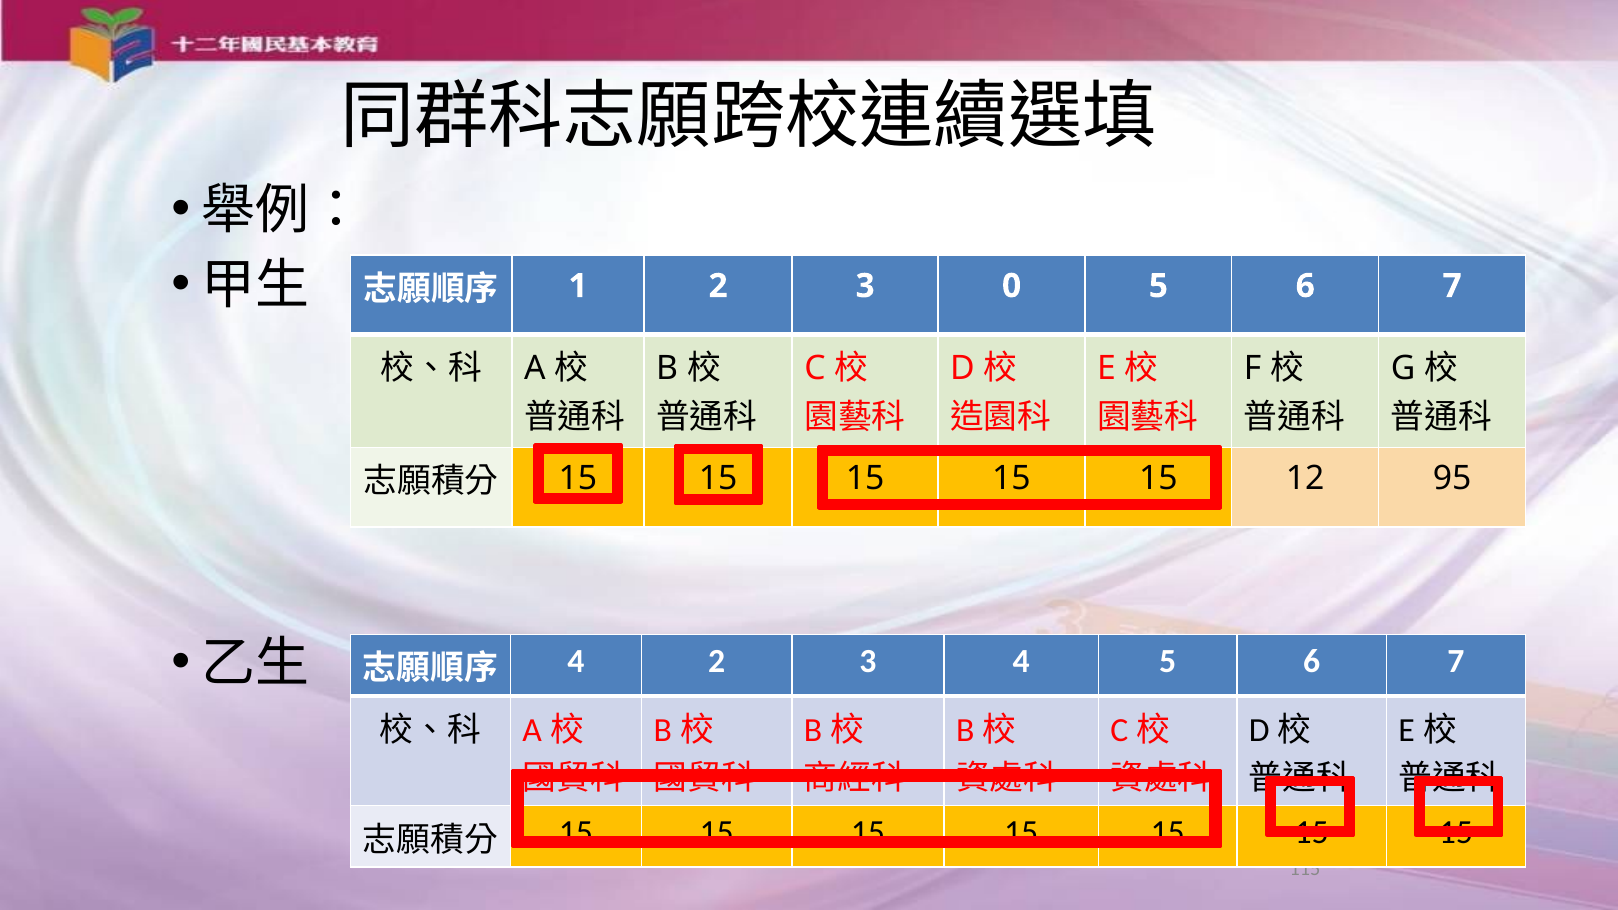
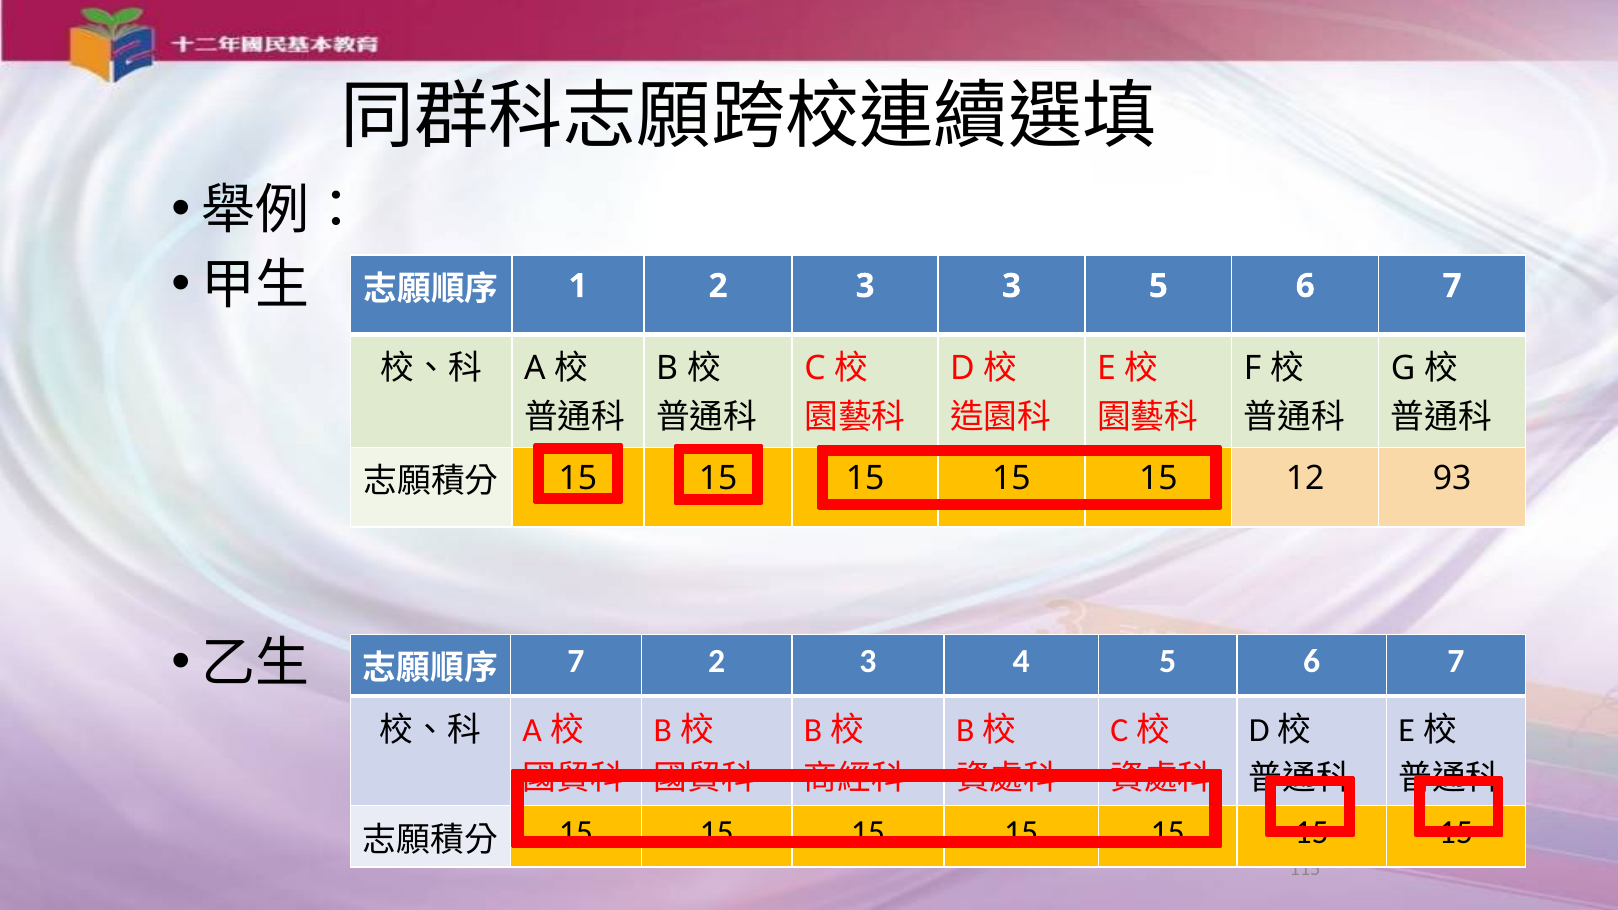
3 0: 0 -> 3
95: 95 -> 93
4 at (576, 662): 4 -> 7
